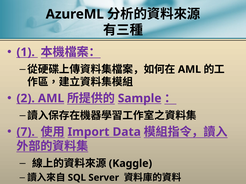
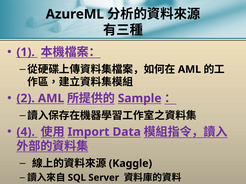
7: 7 -> 4
